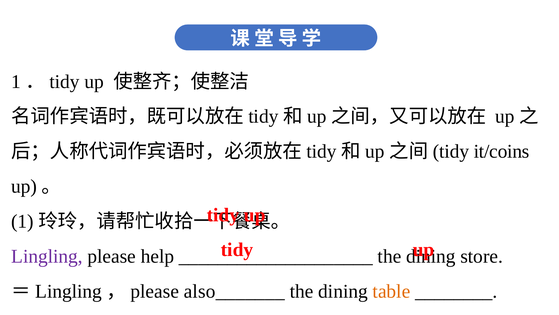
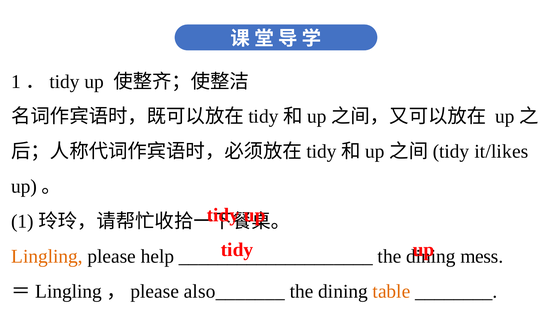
it/coins: it/coins -> it/likes
Lingling colour: purple -> orange
store: store -> mess
